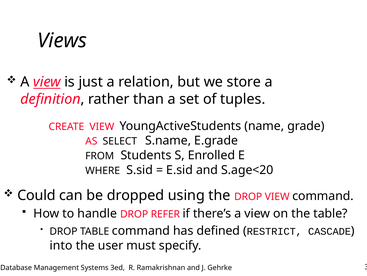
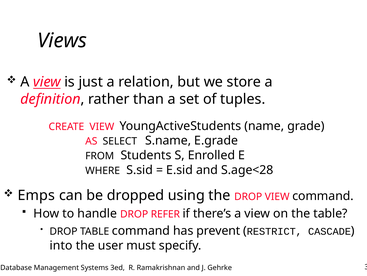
S.age<20: S.age<20 -> S.age<28
Could: Could -> Emps
defined: defined -> prevent
